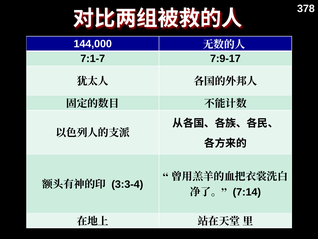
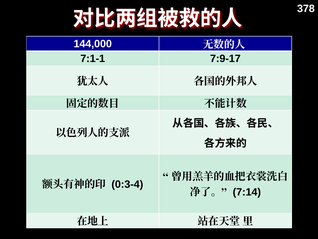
7:1-7: 7:1-7 -> 7:1-1
3:3-4: 3:3-4 -> 0:3-4
